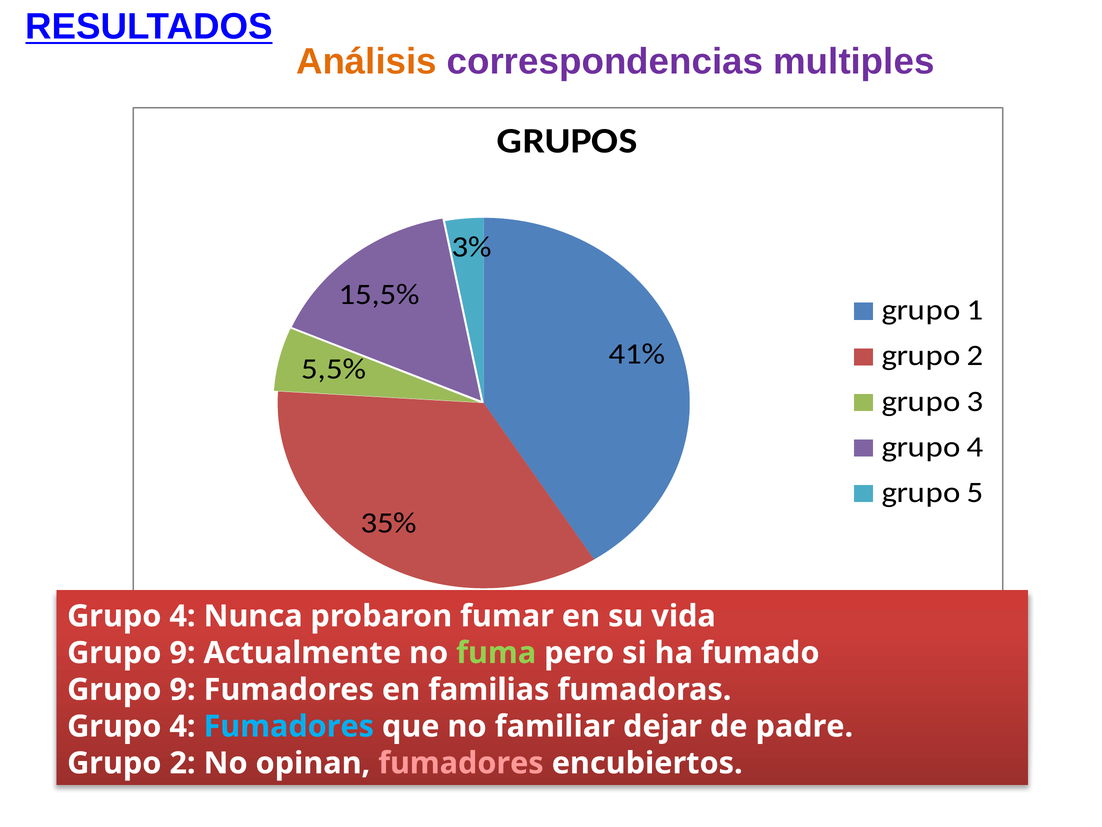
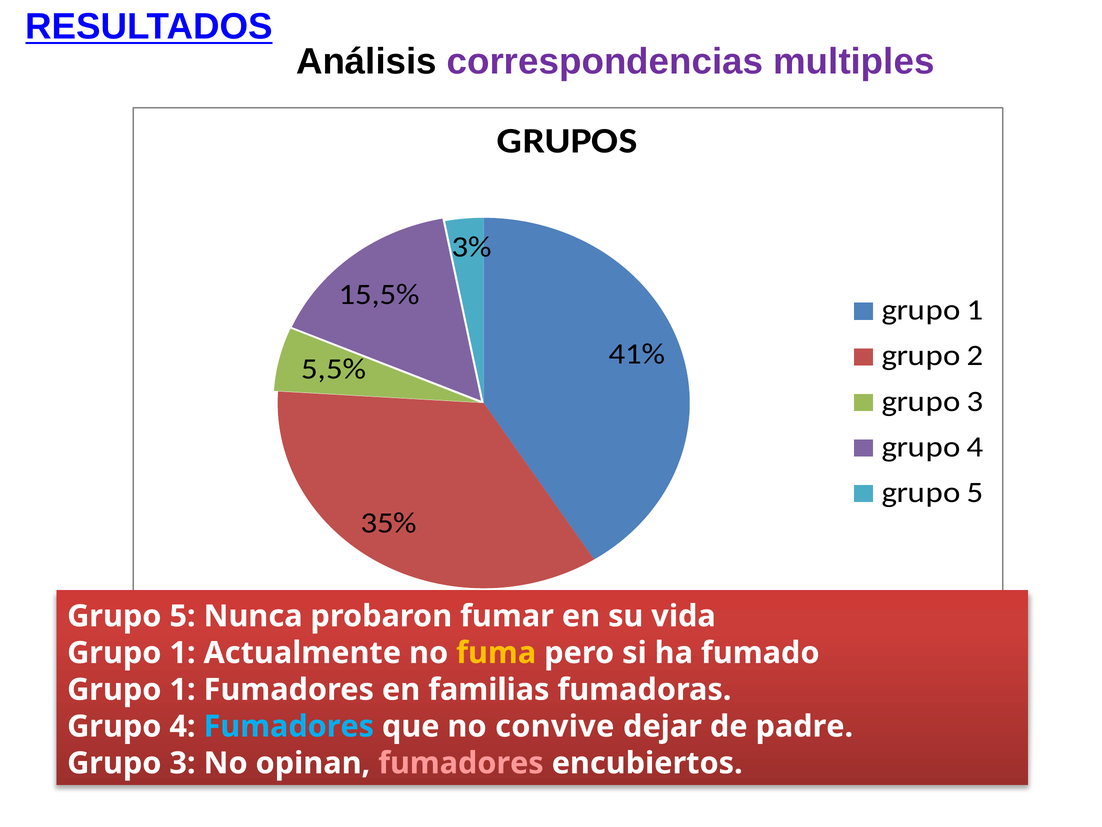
Análisis colour: orange -> black
4 at (182, 616): 4 -> 5
9 at (182, 653): 9 -> 1
fuma colour: light green -> yellow
9 at (182, 689): 9 -> 1
familiar: familiar -> convive
2 at (182, 763): 2 -> 3
